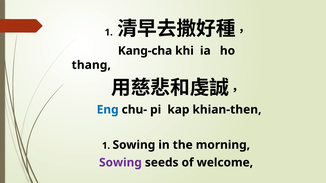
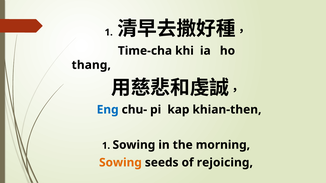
Kang-cha: Kang-cha -> Time-cha
Sowing at (120, 163) colour: purple -> orange
welcome: welcome -> rejoicing
